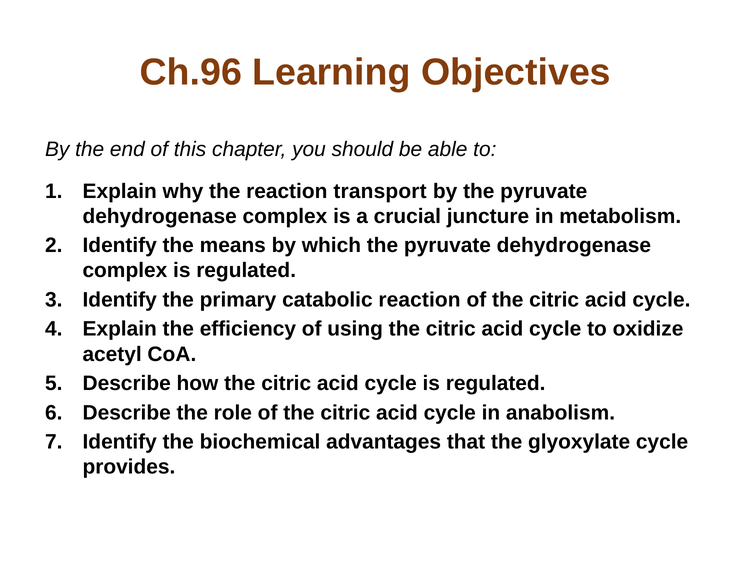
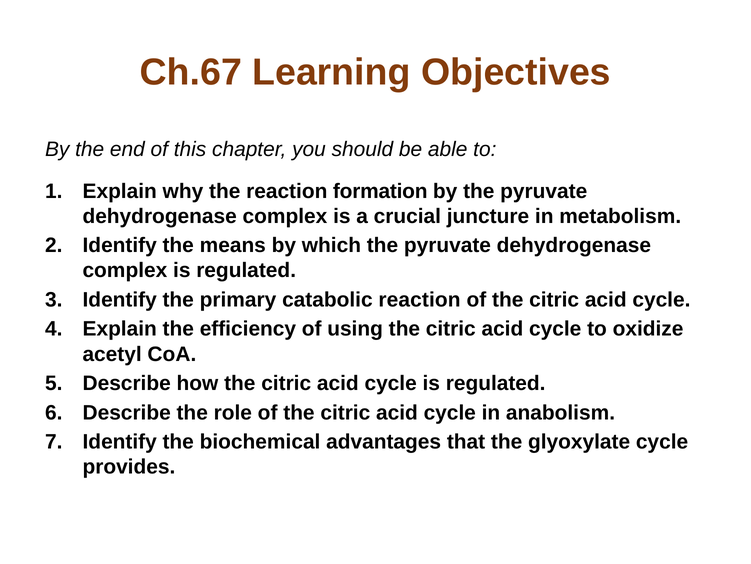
Ch.96: Ch.96 -> Ch.67
transport: transport -> formation
